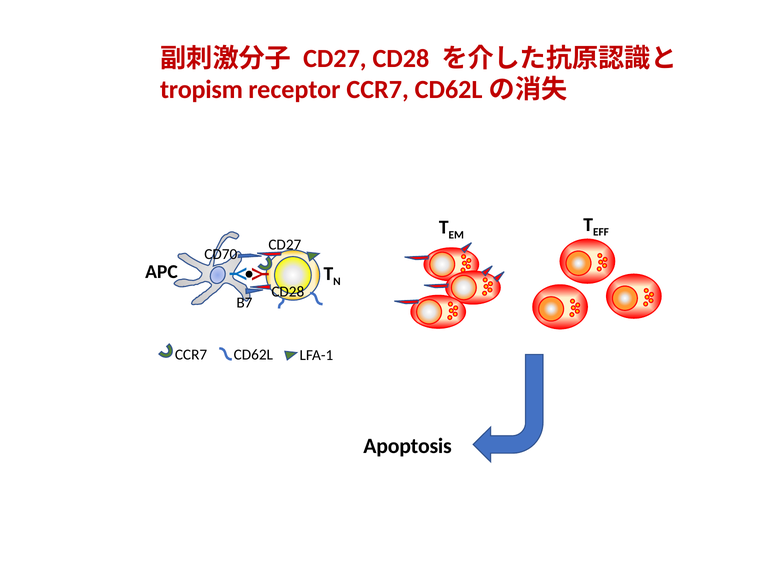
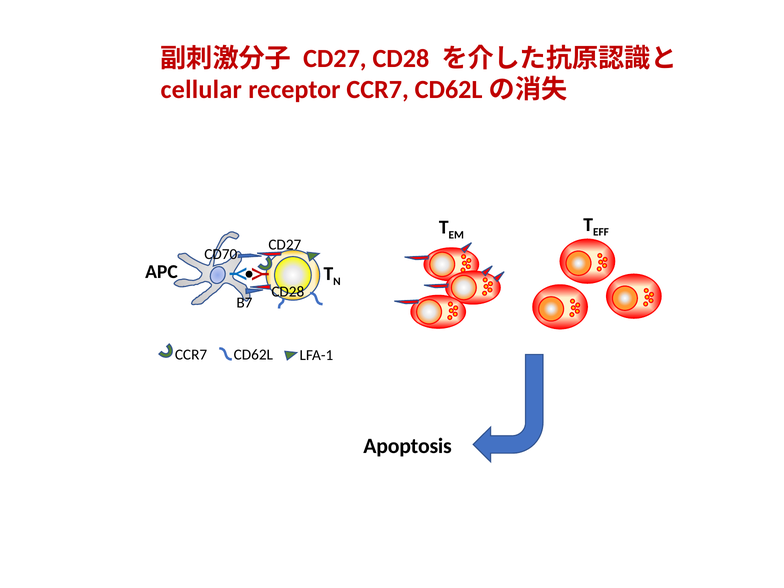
tropism: tropism -> cellular
